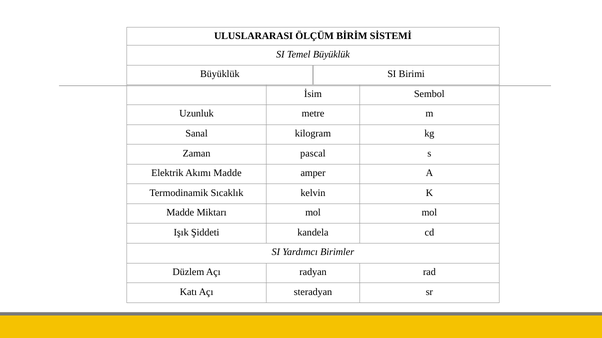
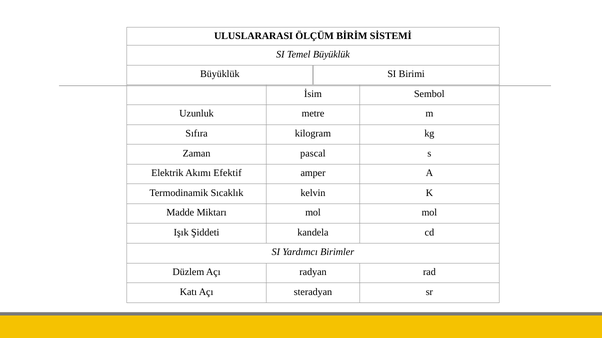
Sanal: Sanal -> Sıfıra
Akımı Madde: Madde -> Efektif
